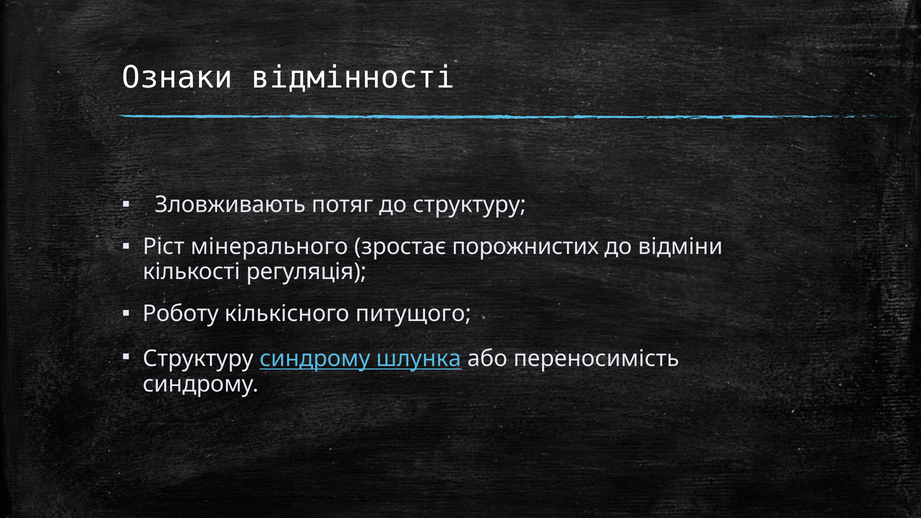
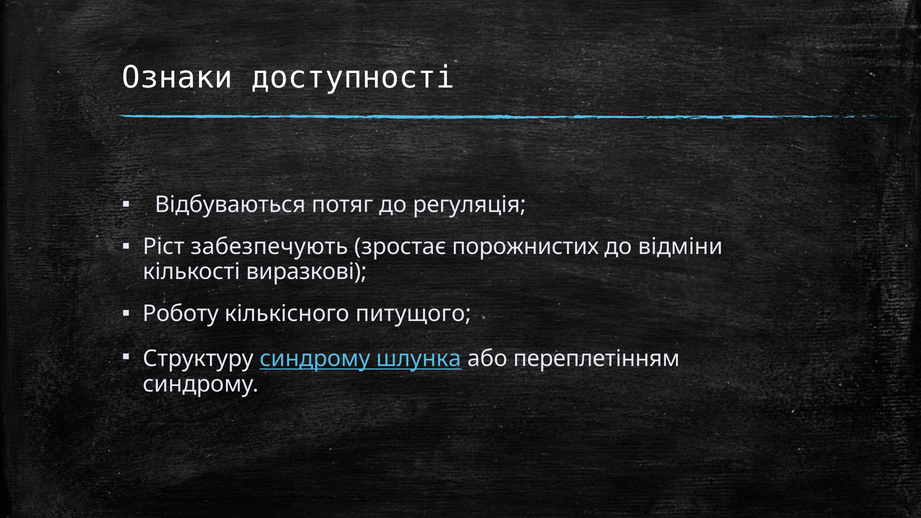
відмінності: відмінності -> доступності
Зловживають: Зловживають -> Відбуваються
до структуру: структуру -> регуляція
мінерального: мінерального -> забезпечують
регуляція: регуляція -> виразкові
переносимість: переносимість -> переплетінням
